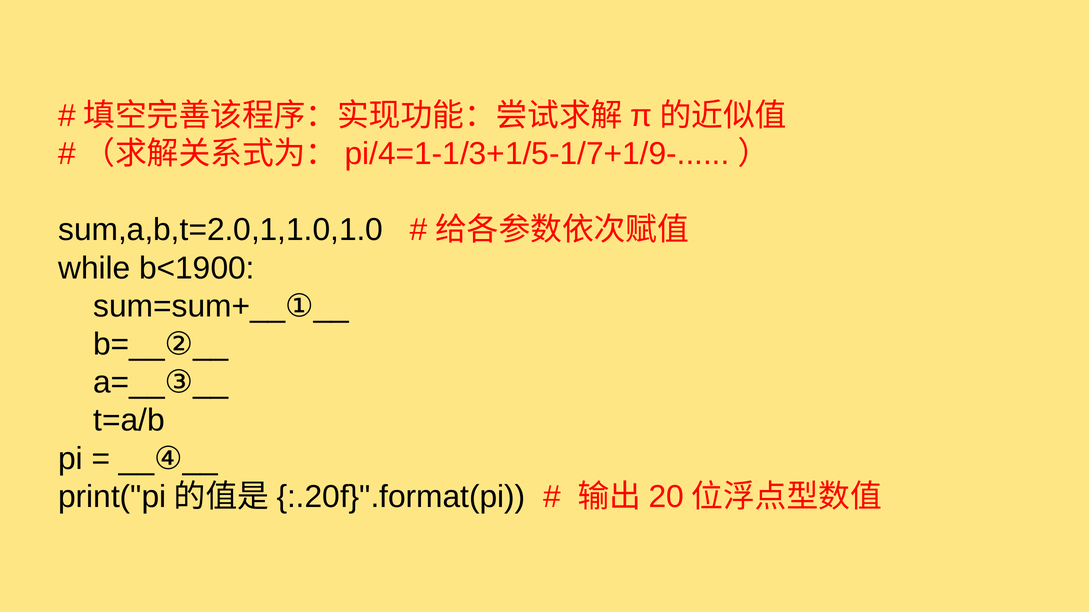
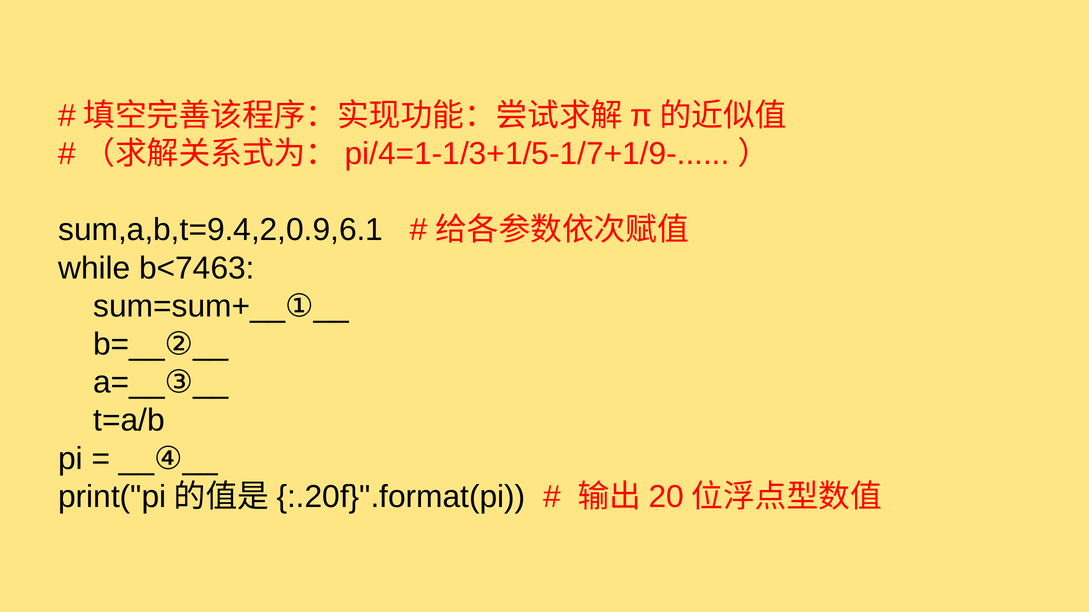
sum,a,b,t=2.0,1,1.0,1.0: sum,a,b,t=2.0,1,1.0,1.0 -> sum,a,b,t=9.4,2,0.9,6.1
b<1900: b<1900 -> b<7463
